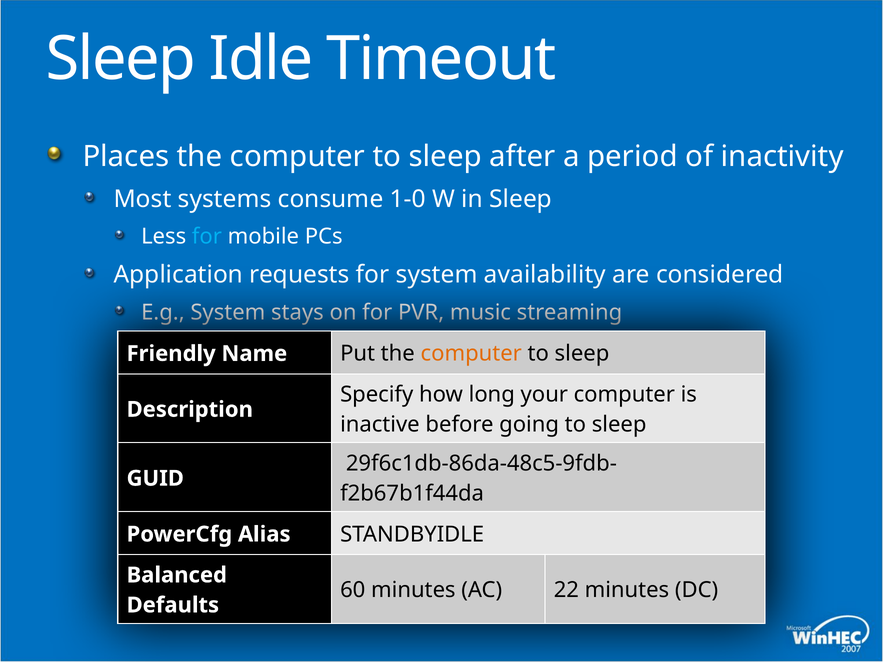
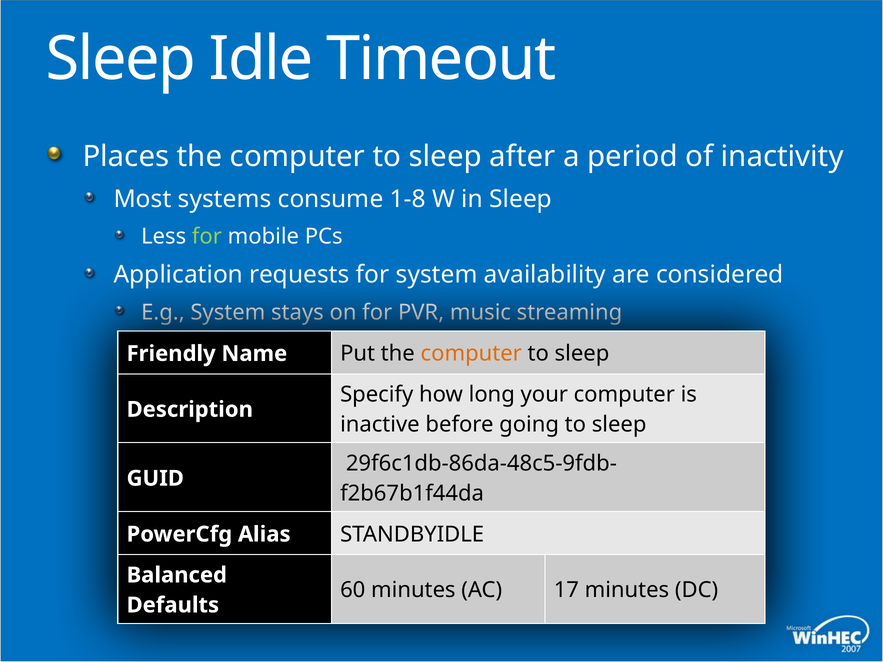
1-0: 1-0 -> 1-8
for at (207, 237) colour: light blue -> light green
22: 22 -> 17
